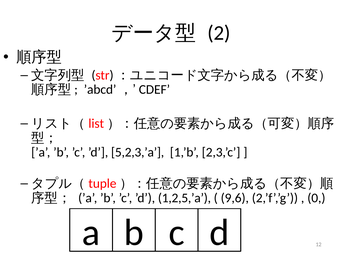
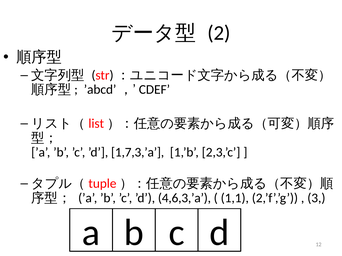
5,2,3,’a: 5,2,3,’a -> 1,7,3,’a
1,2,5,’a: 1,2,5,’a -> 4,6,3,’a
9,6: 9,6 -> 1,1
0: 0 -> 3
